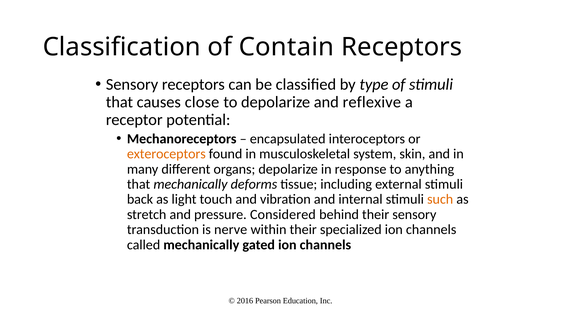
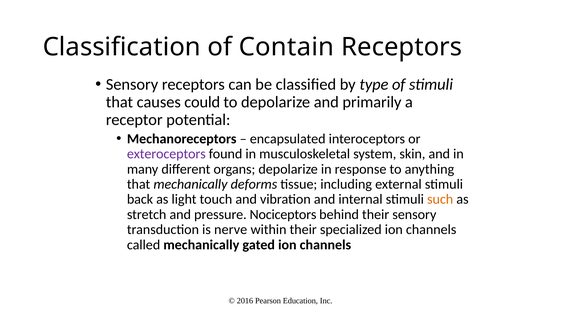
close: close -> could
reflexive: reflexive -> primarily
exteroceptors colour: orange -> purple
Considered: Considered -> Nociceptors
